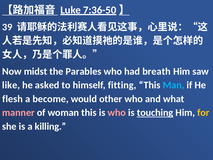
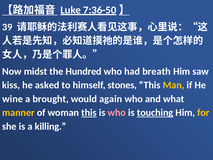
Parables: Parables -> Hundred
like: like -> kiss
fitting: fitting -> stones
Man colour: light blue -> yellow
flesh: flesh -> wine
become: become -> brought
other: other -> again
manner colour: pink -> yellow
this at (89, 112) underline: none -> present
